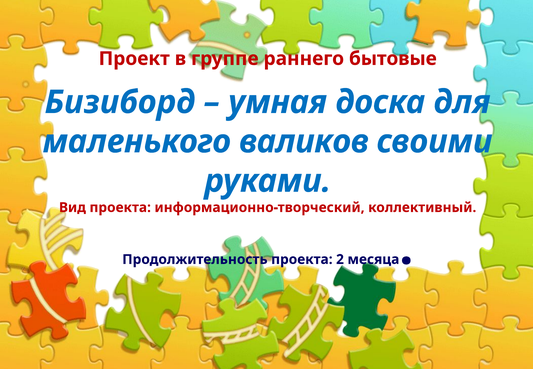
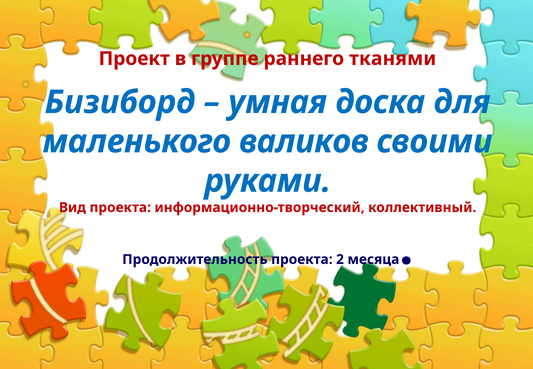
бытовые: бытовые -> тканями
